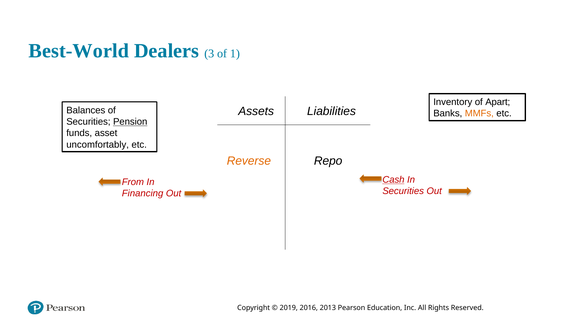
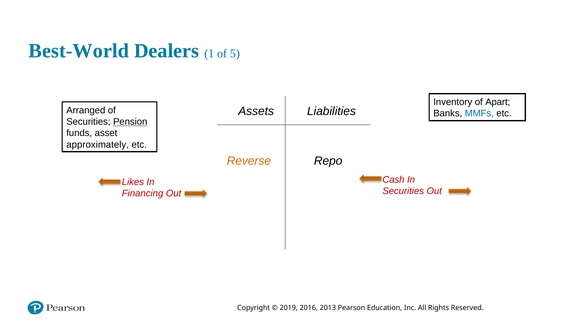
3: 3 -> 1
1: 1 -> 5
Balances: Balances -> Arranged
MMFs colour: orange -> blue
uncomfortably: uncomfortably -> approximately
Cash underline: present -> none
From: From -> Likes
